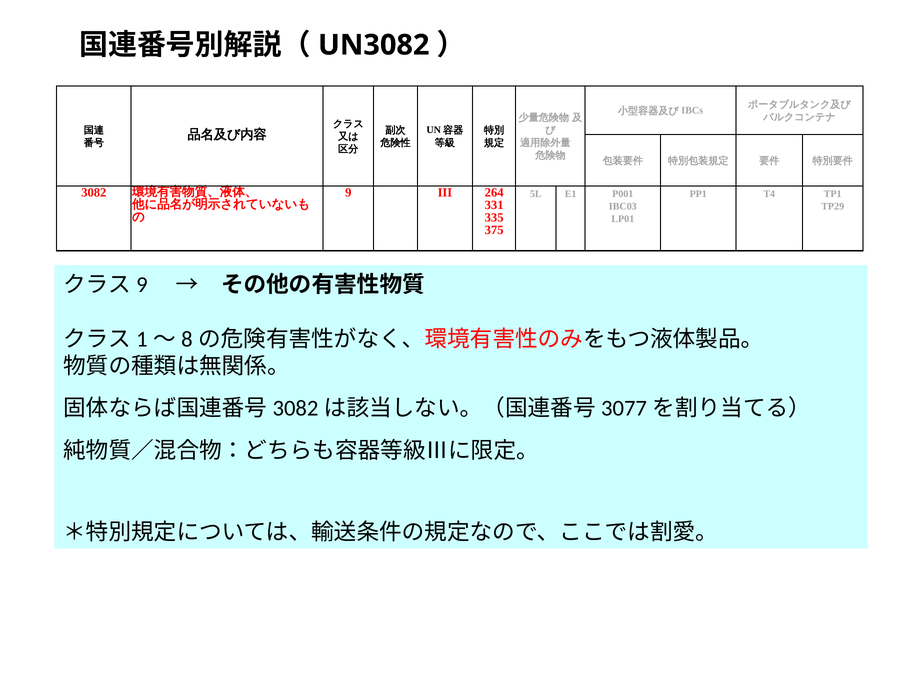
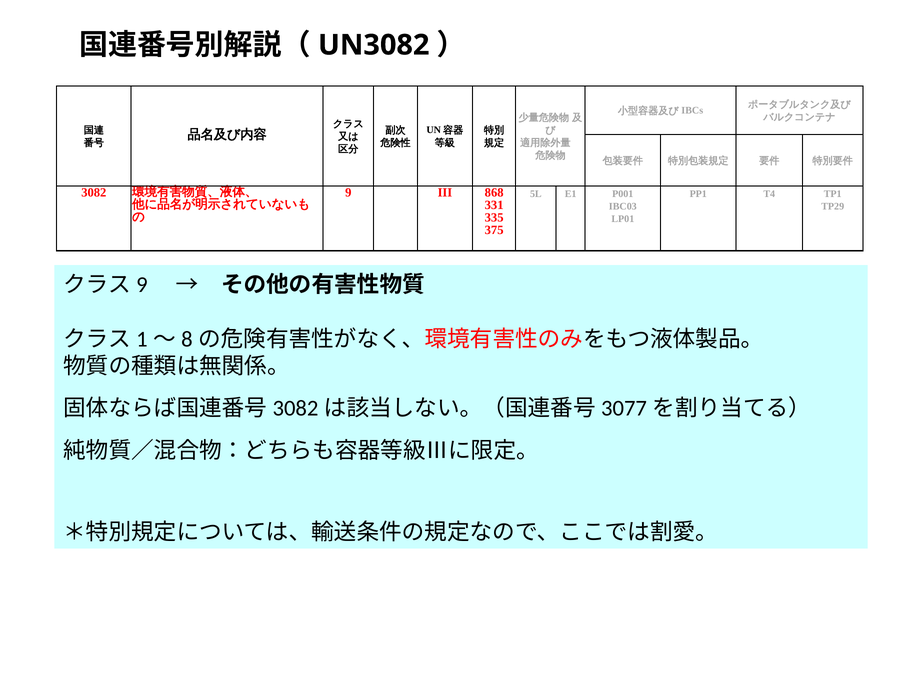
264: 264 -> 868
